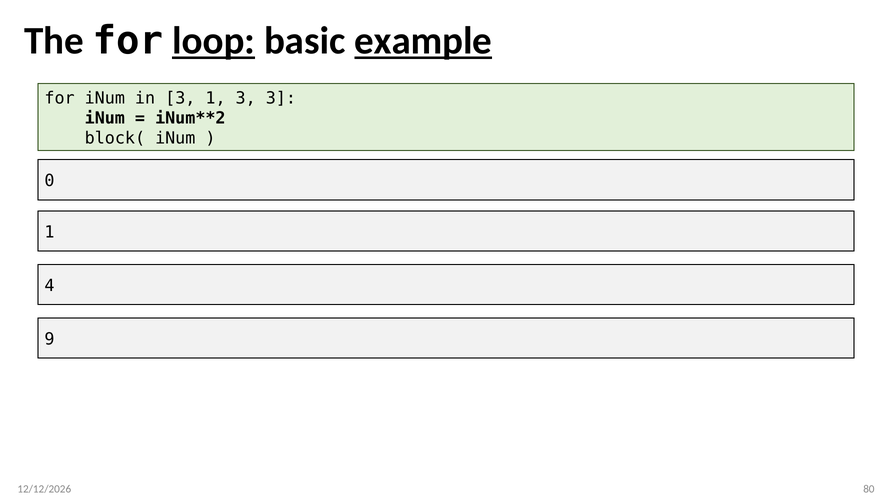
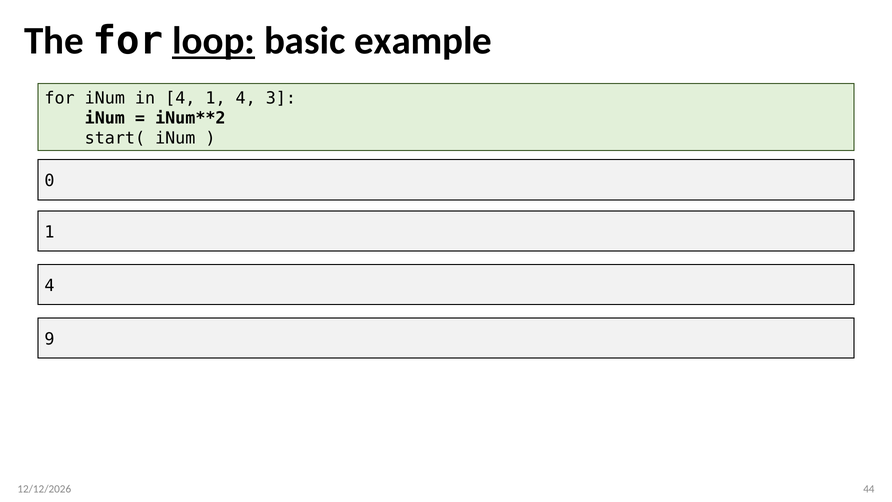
example underline: present -> none
in 3: 3 -> 4
3 at (246, 98): 3 -> 4
block(: block( -> start(
80: 80 -> 44
